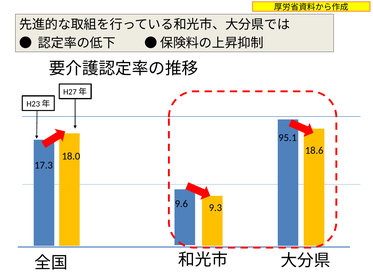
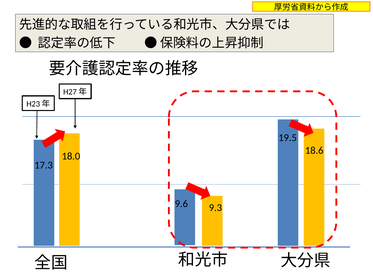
95.1: 95.1 -> 19.5
